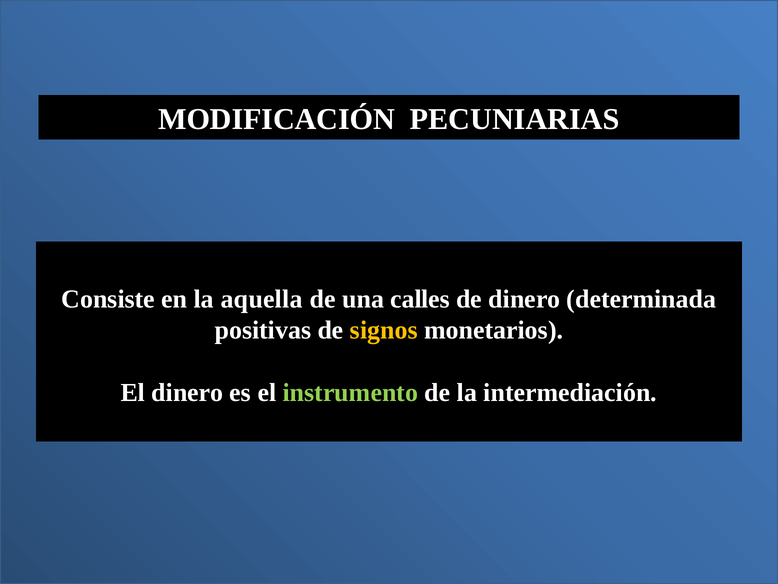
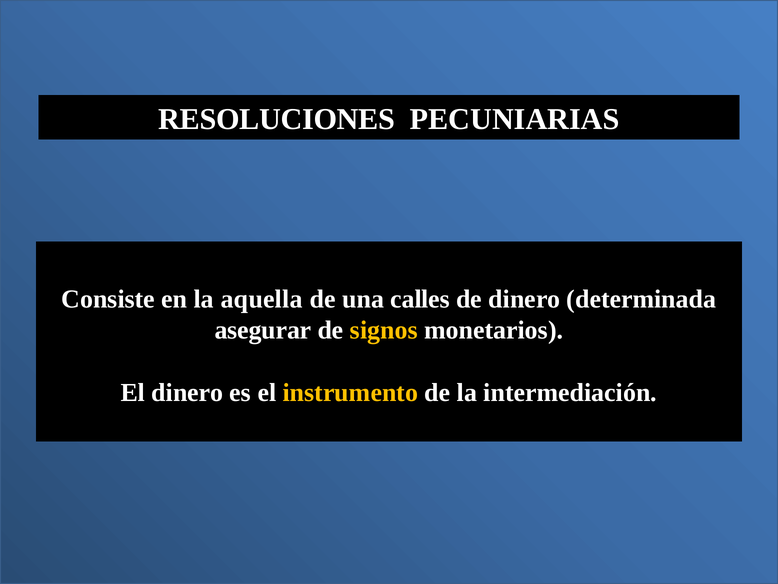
MODIFICACIÓN: MODIFICACIÓN -> RESOLUCIONES
positivas: positivas -> asegurar
instrumento colour: light green -> yellow
